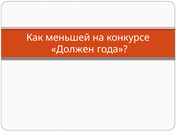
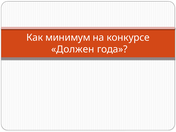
меньшей: меньшей -> минимум
